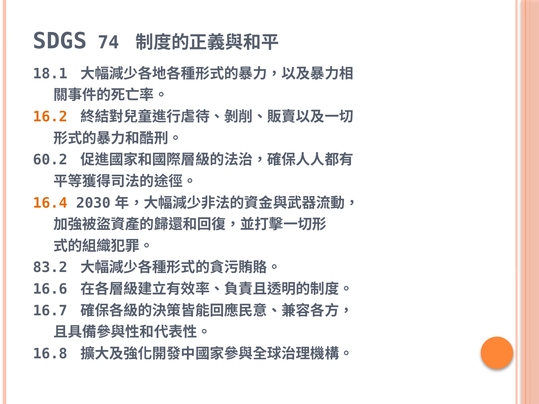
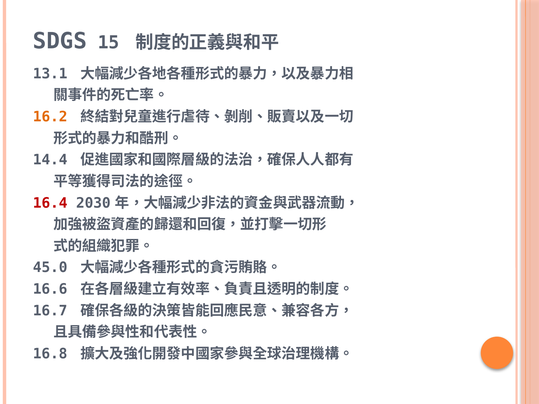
74: 74 -> 15
18.1: 18.1 -> 13.1
60.2: 60.2 -> 14.4
16.4 colour: orange -> red
83.2: 83.2 -> 45.0
